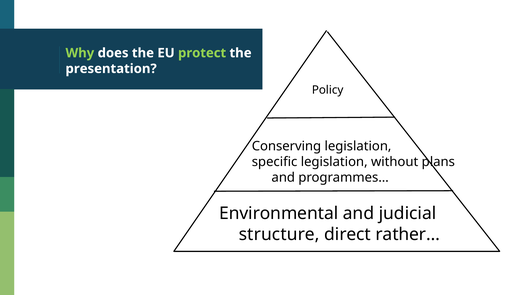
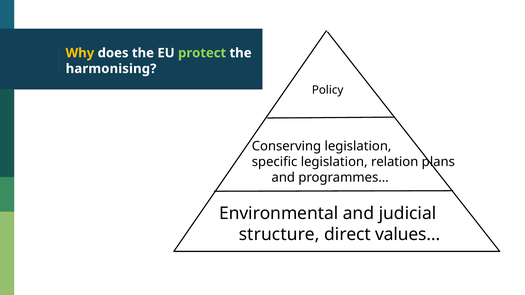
Why colour: light green -> yellow
presentation: presentation -> harmonising
without: without -> relation
rather…: rather… -> values…
